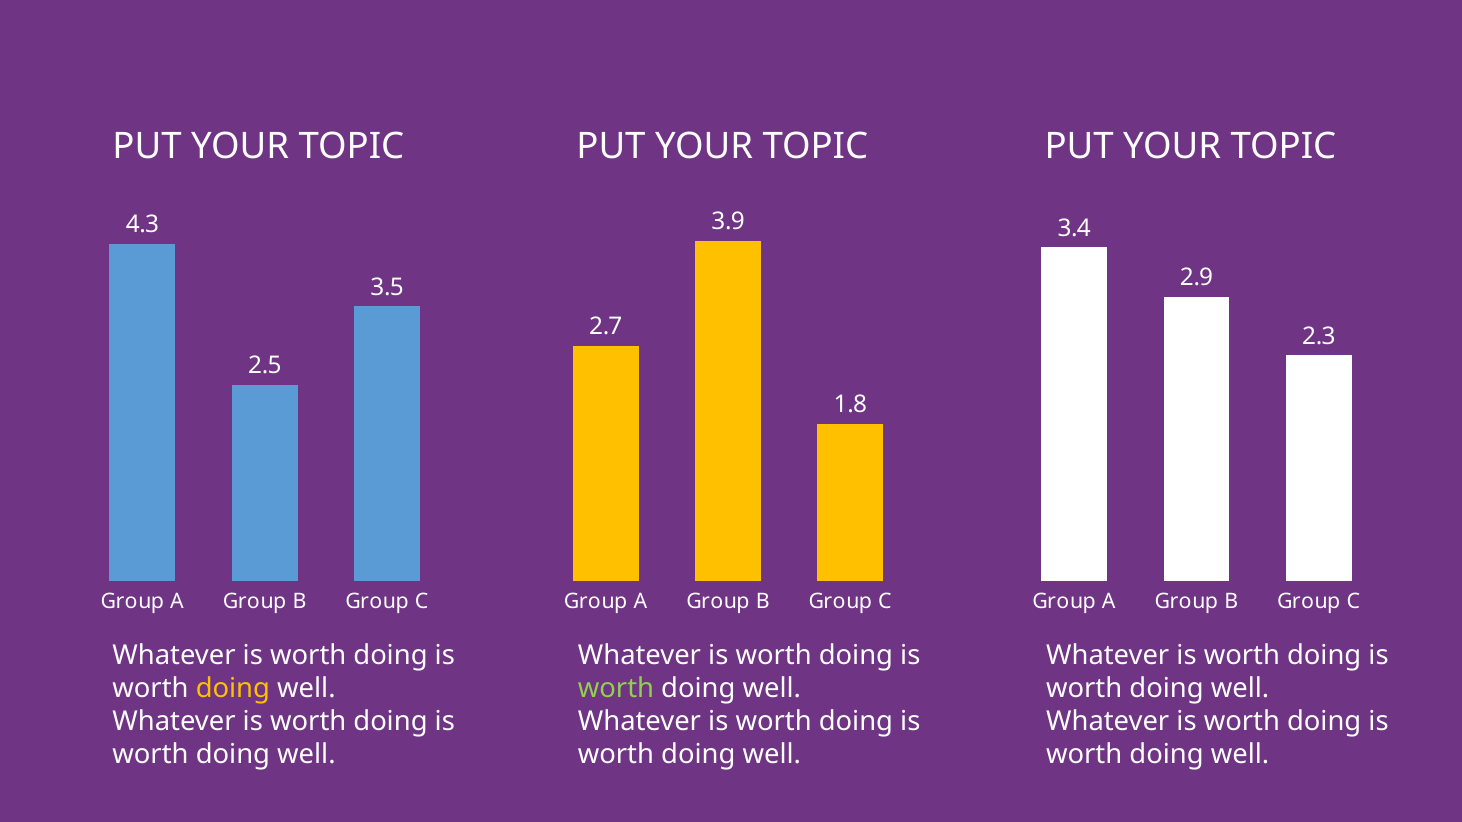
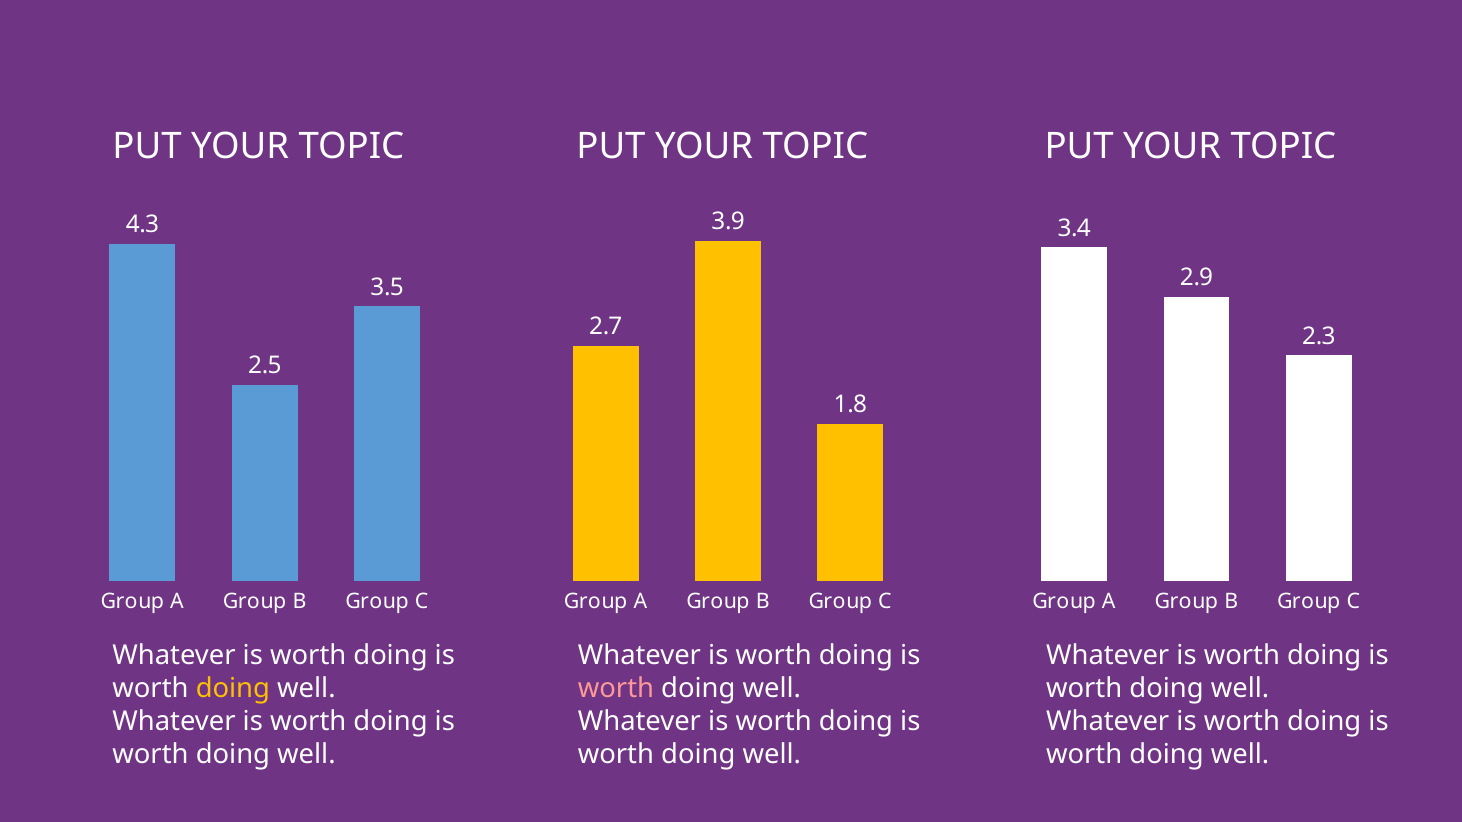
worth at (616, 689) colour: light green -> pink
